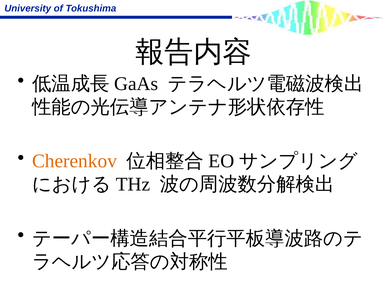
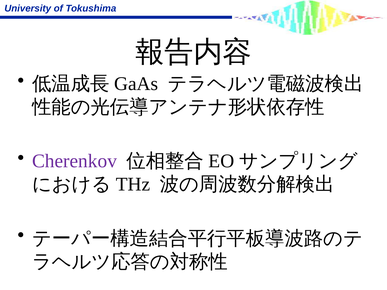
Cherenkov colour: orange -> purple
